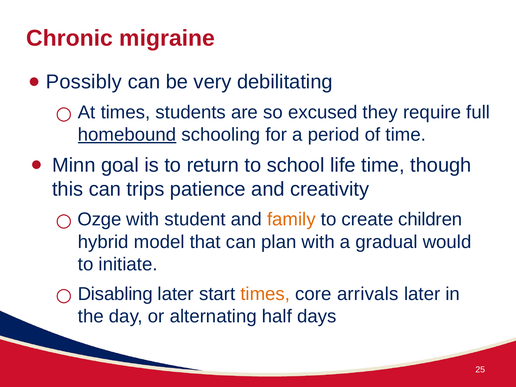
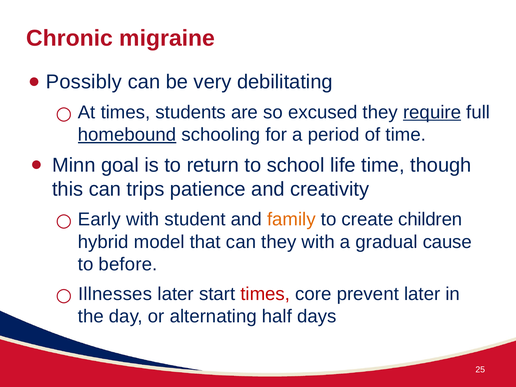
require underline: none -> present
Ozge: Ozge -> Early
can plan: plan -> they
would: would -> cause
initiate: initiate -> before
Disabling: Disabling -> Illnesses
times at (265, 294) colour: orange -> red
arrivals: arrivals -> prevent
